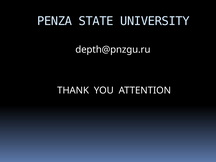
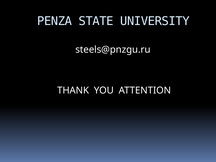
depth@pnzgu.ru: depth@pnzgu.ru -> steels@pnzgu.ru
